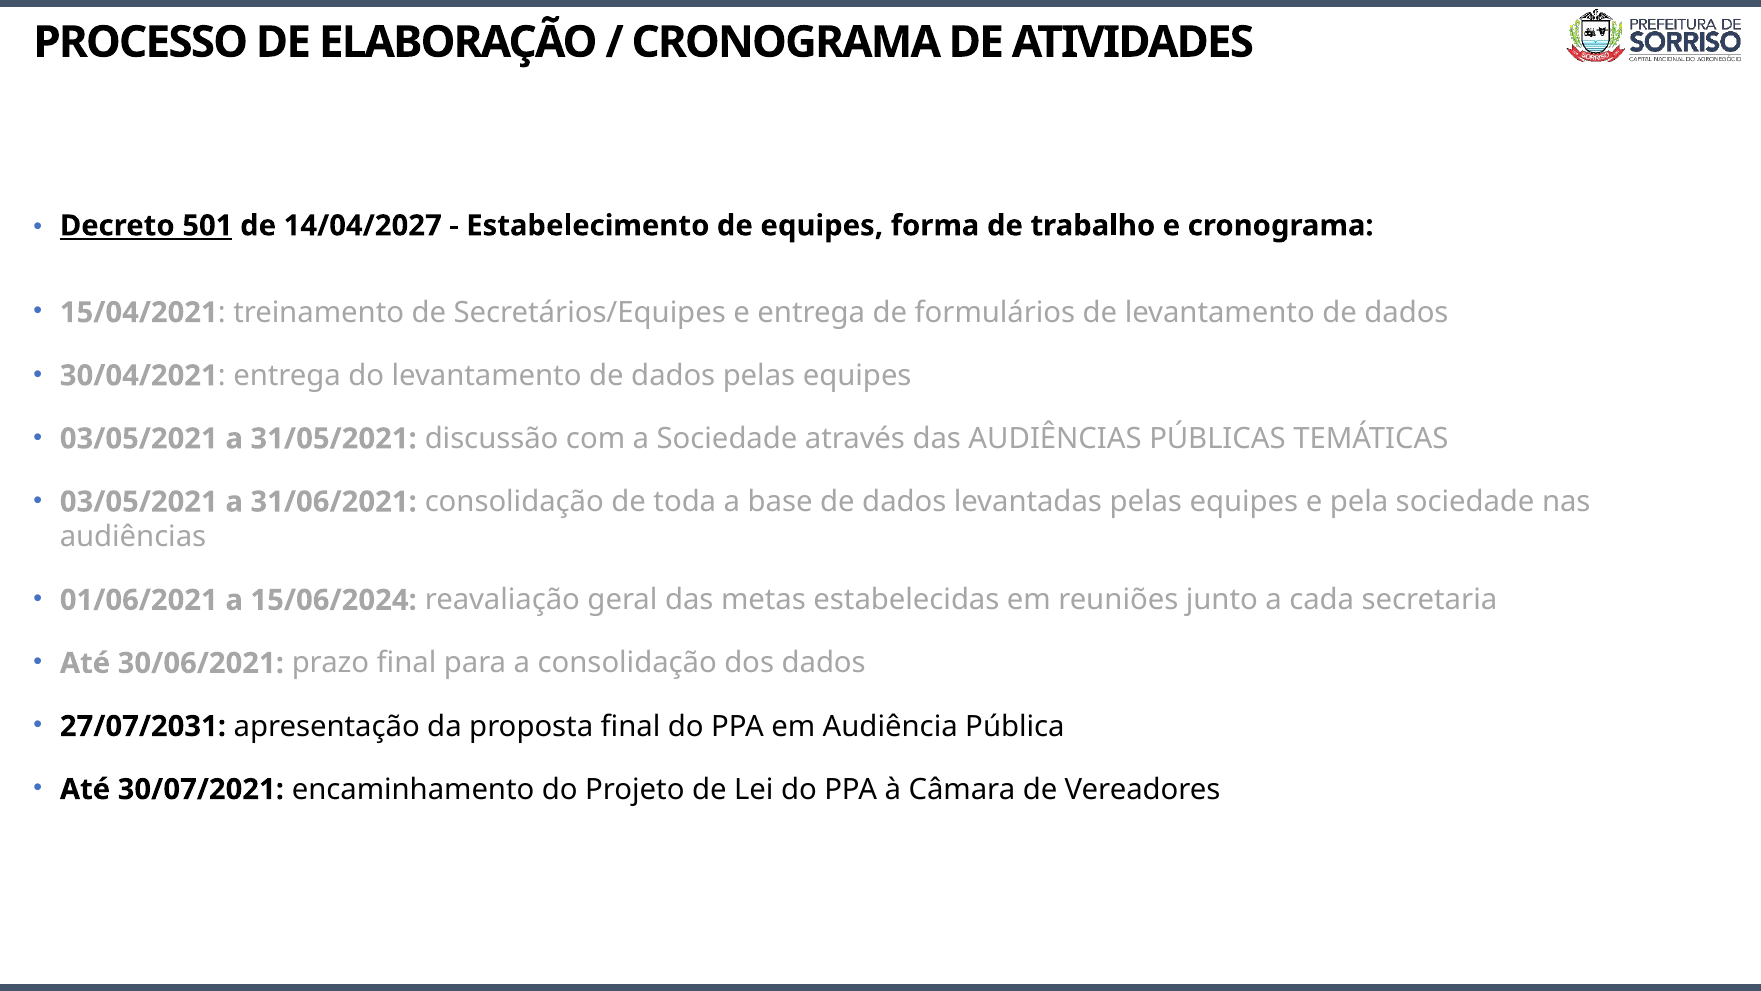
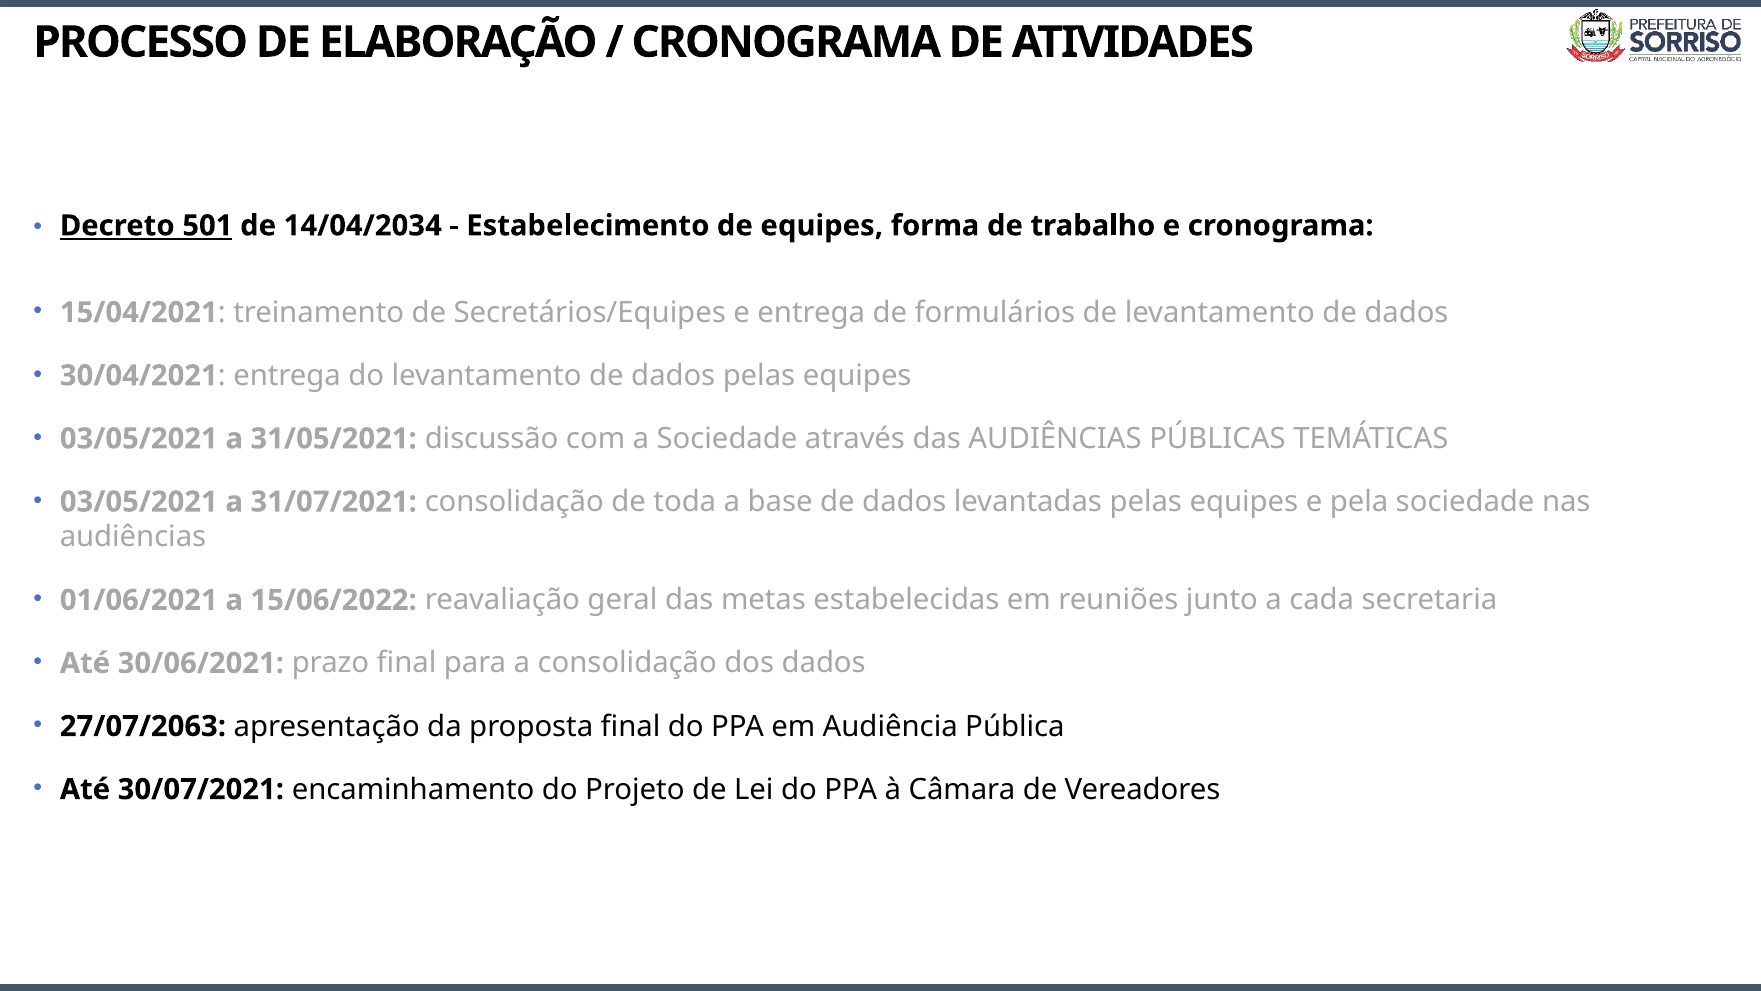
14/04/2027: 14/04/2027 -> 14/04/2034
31/06/2021: 31/06/2021 -> 31/07/2021
15/06/2024: 15/06/2024 -> 15/06/2022
27/07/2031: 27/07/2031 -> 27/07/2063
